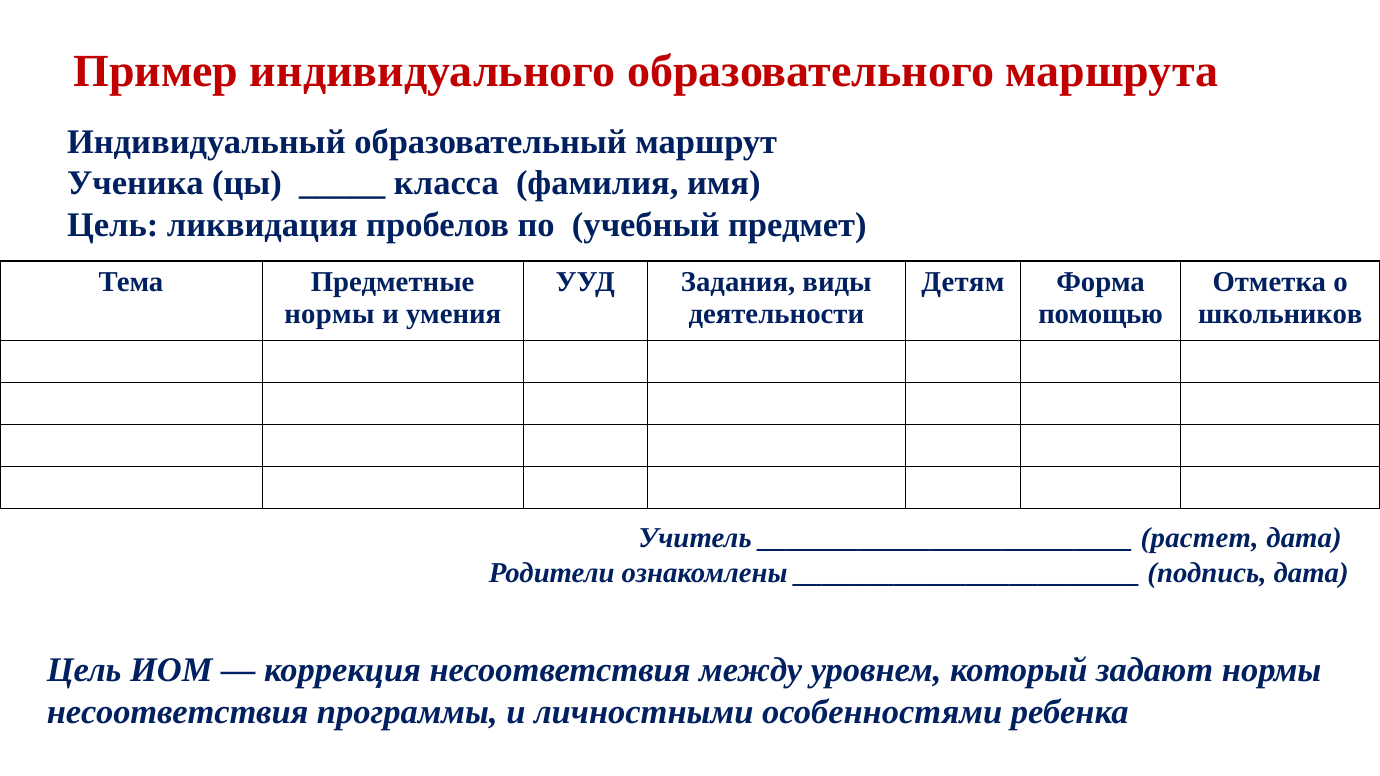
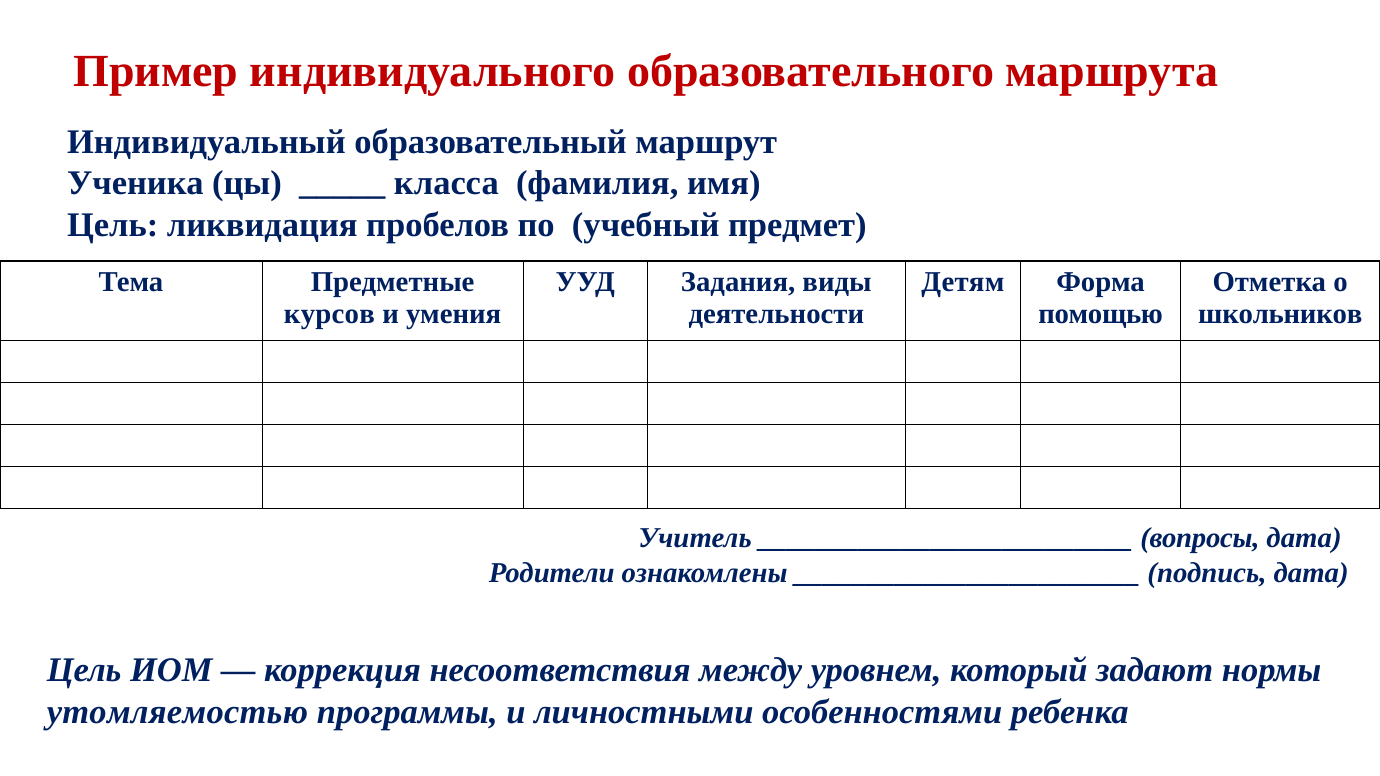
нормы at (329, 314): нормы -> курсов
растет: растет -> вопросы
несоответствия at (178, 712): несоответствия -> утомляемостью
